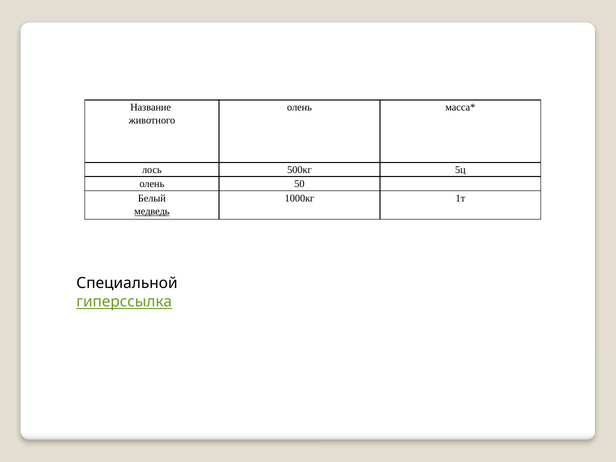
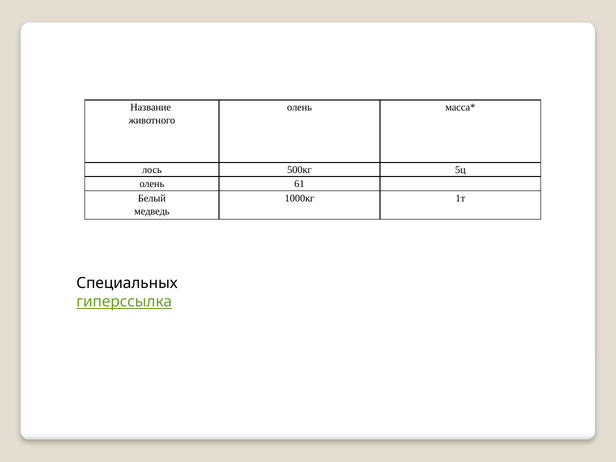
50: 50 -> 61
медведь underline: present -> none
Специальной: Специальной -> Специальных
